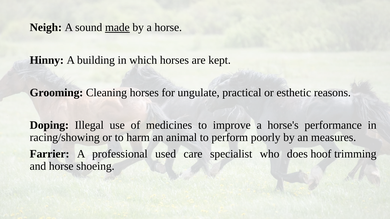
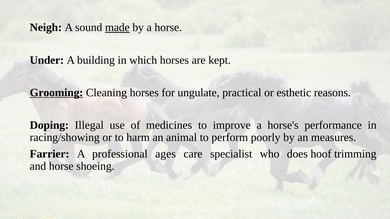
Hinny: Hinny -> Under
Grooming underline: none -> present
used: used -> ages
